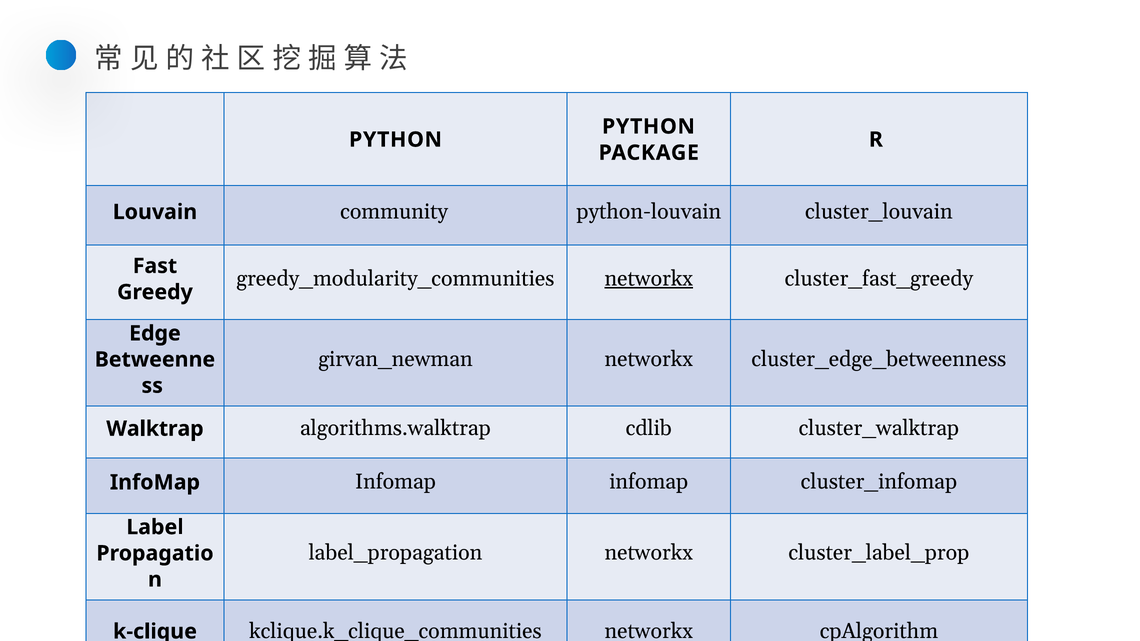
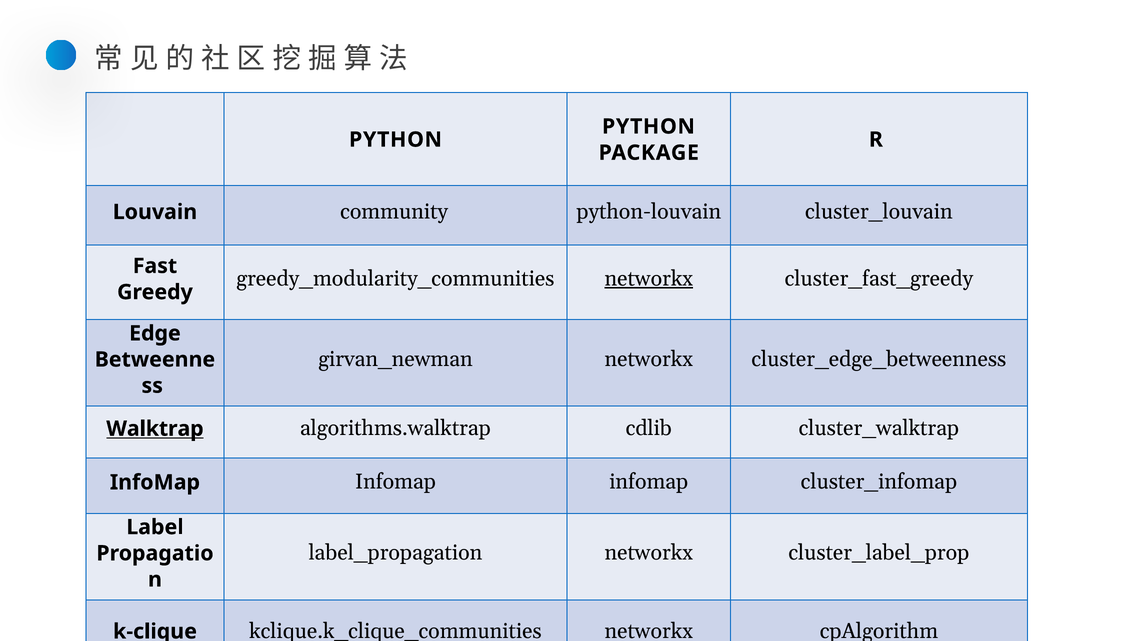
Walktrap underline: none -> present
